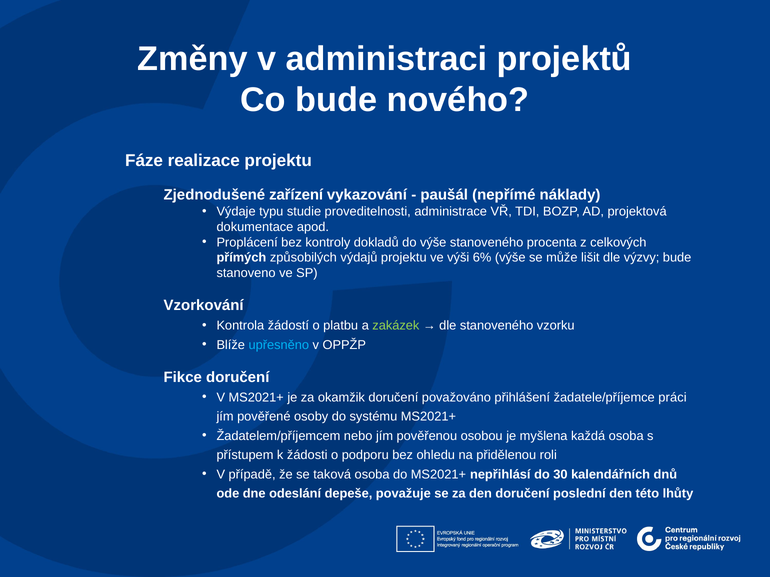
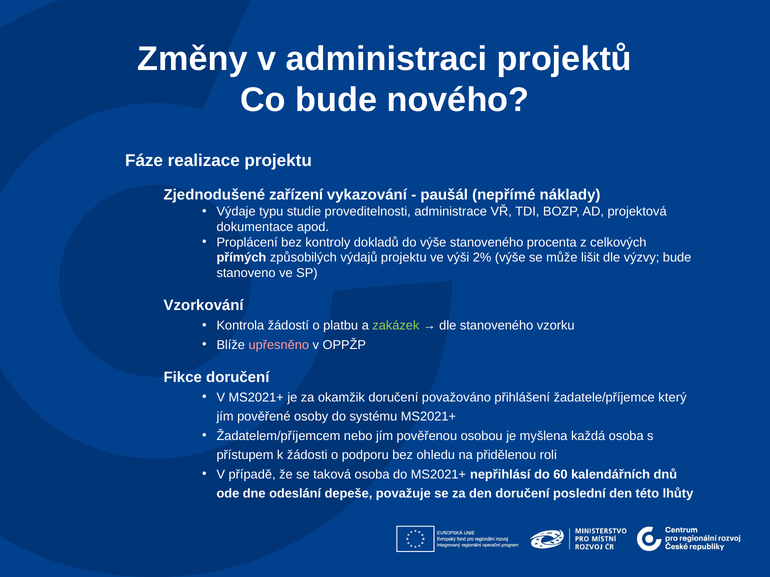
6%: 6% -> 2%
upřesněno colour: light blue -> pink
práci: práci -> který
30: 30 -> 60
